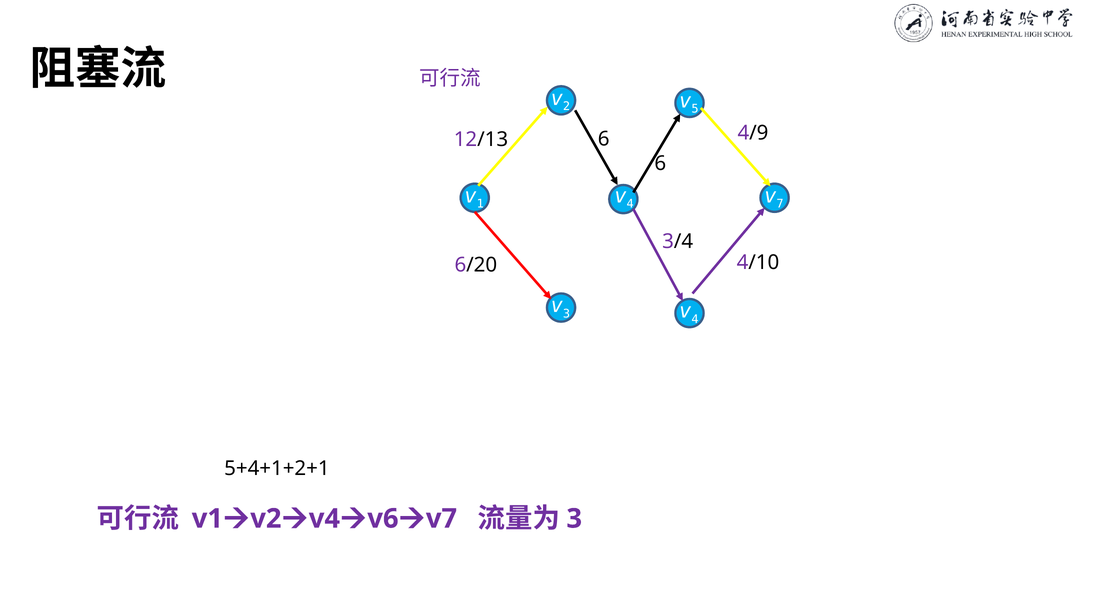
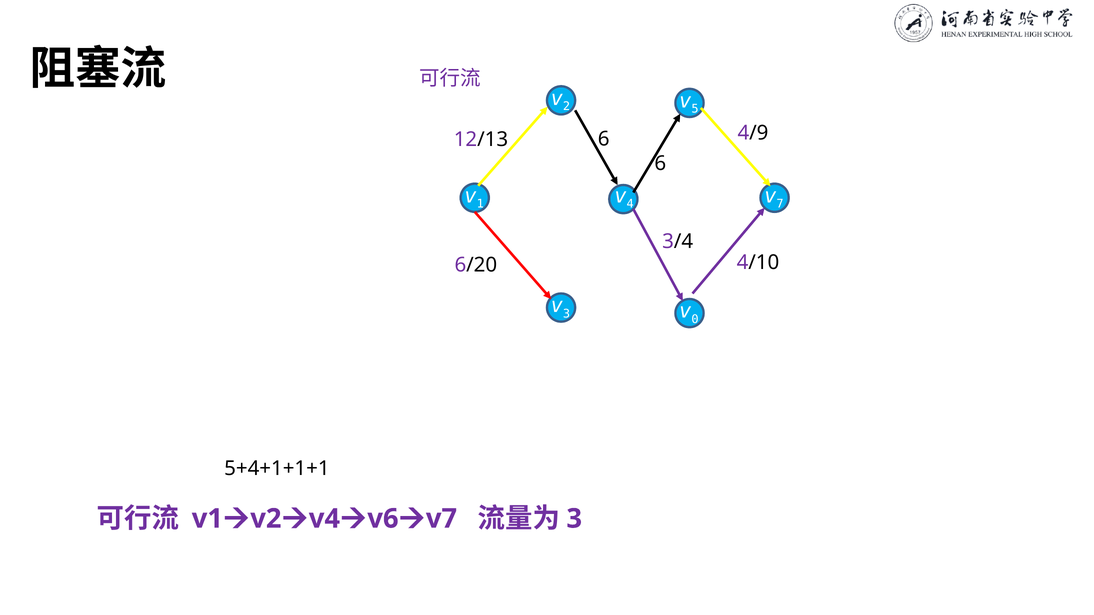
4 at (695, 319): 4 -> 0
5+4+1+2+1: 5+4+1+2+1 -> 5+4+1+1+1
